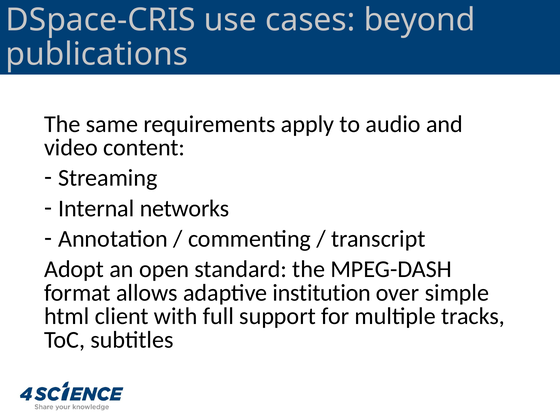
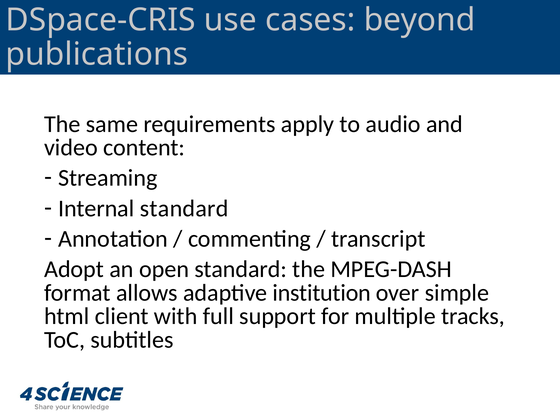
Internal networks: networks -> standard
